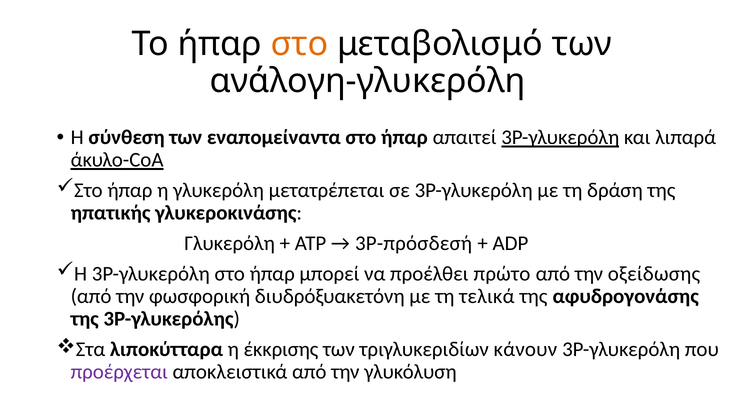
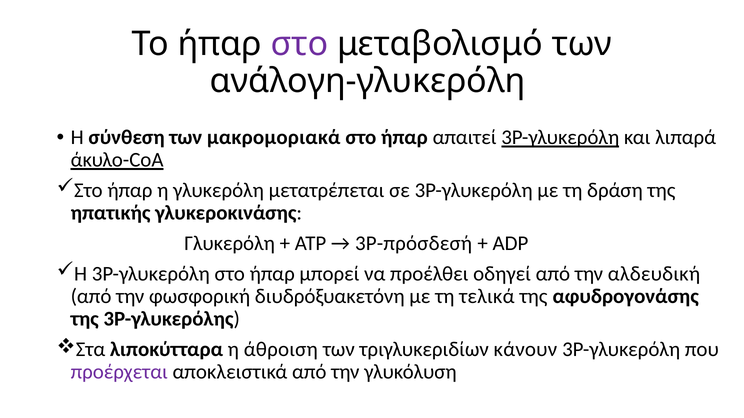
στο at (300, 44) colour: orange -> purple
εναπομείναντα: εναπομείναντα -> μακρομοριακά
πρώτο: πρώτο -> οδηγεί
οξείδωσης: οξείδωσης -> αλδευδική
έκκρισης: έκκρισης -> άθροιση
